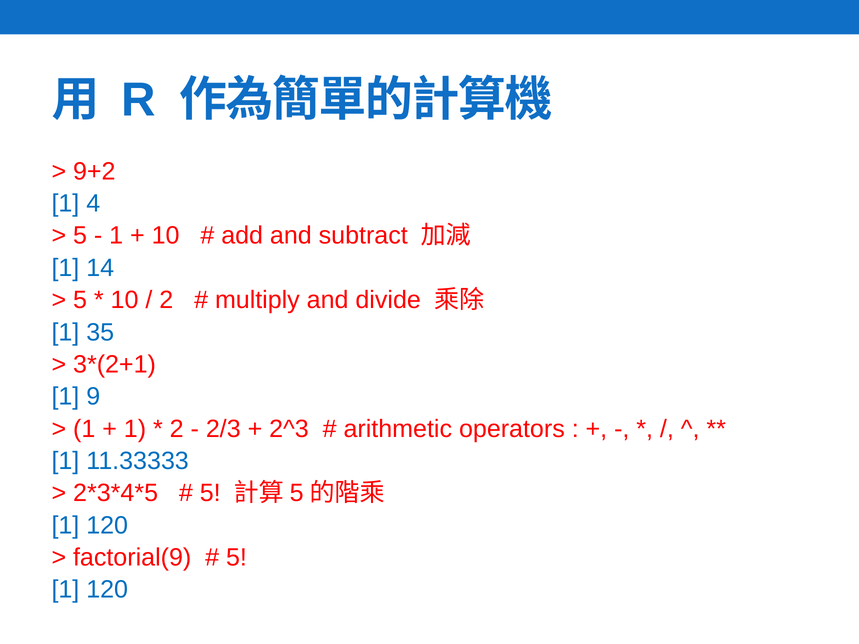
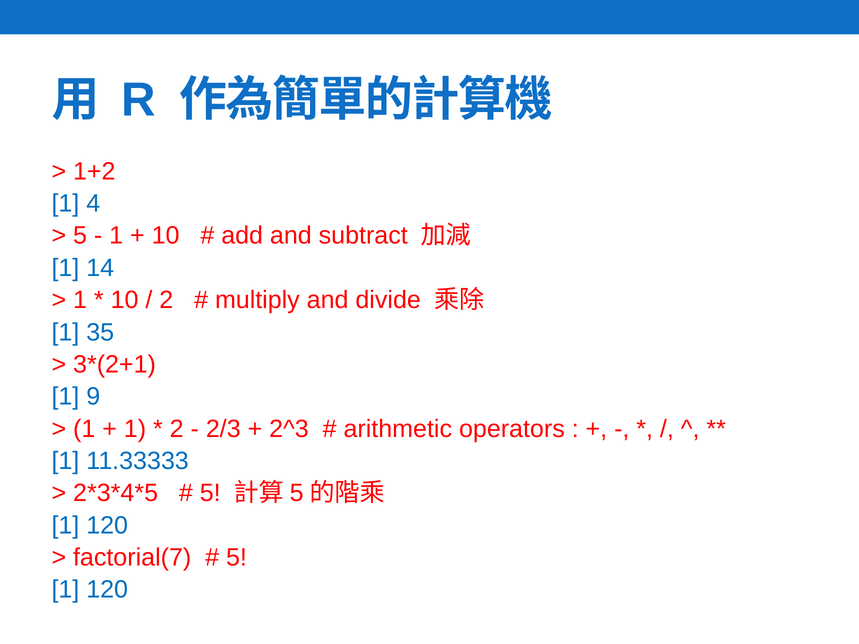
9+2: 9+2 -> 1+2
5 at (80, 300): 5 -> 1
factorial(9: factorial(9 -> factorial(7
